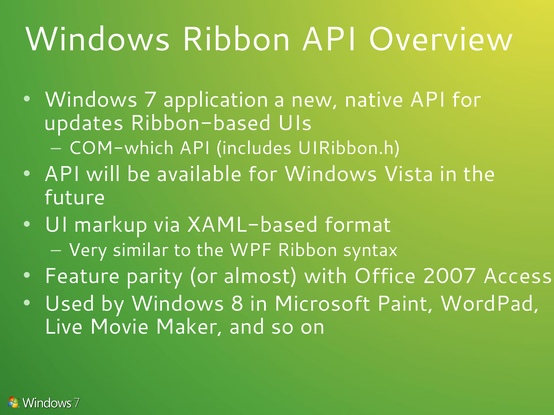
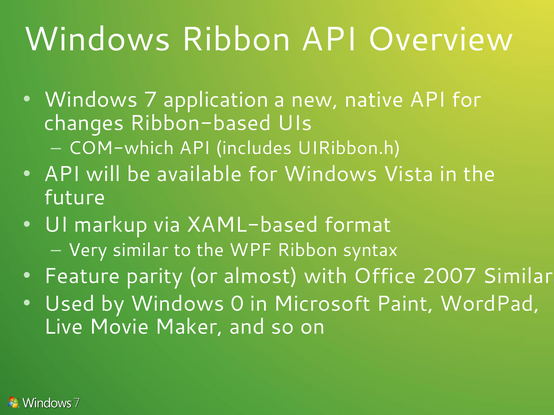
updates: updates -> changes
2007 Access: Access -> Similar
8: 8 -> 0
